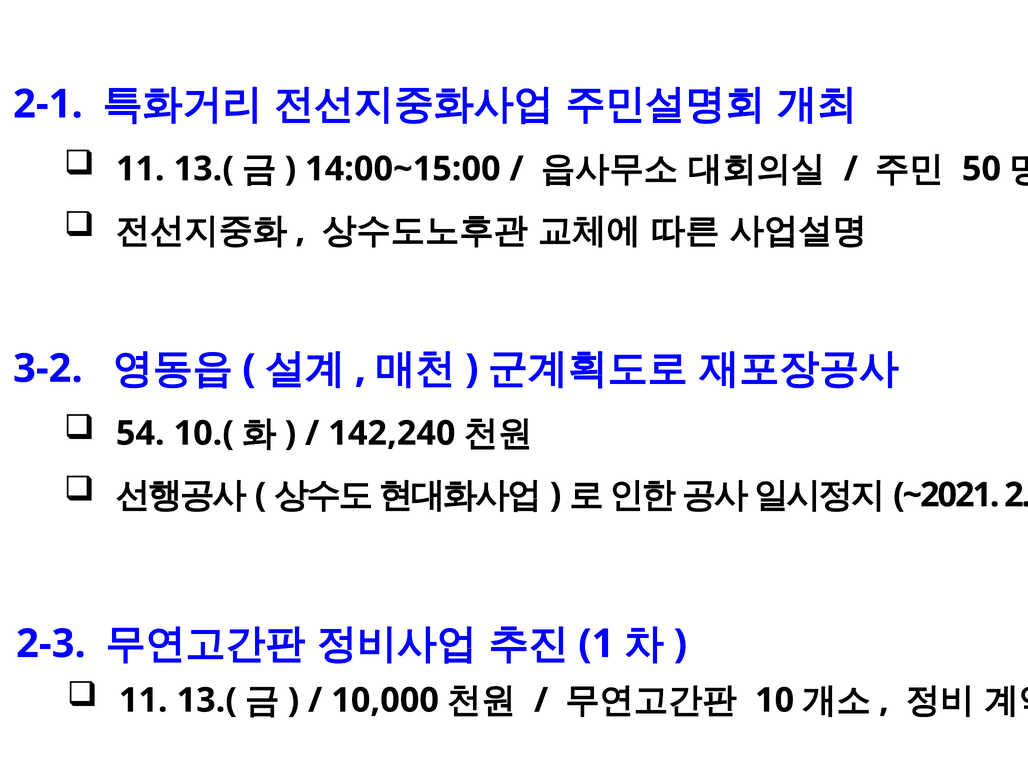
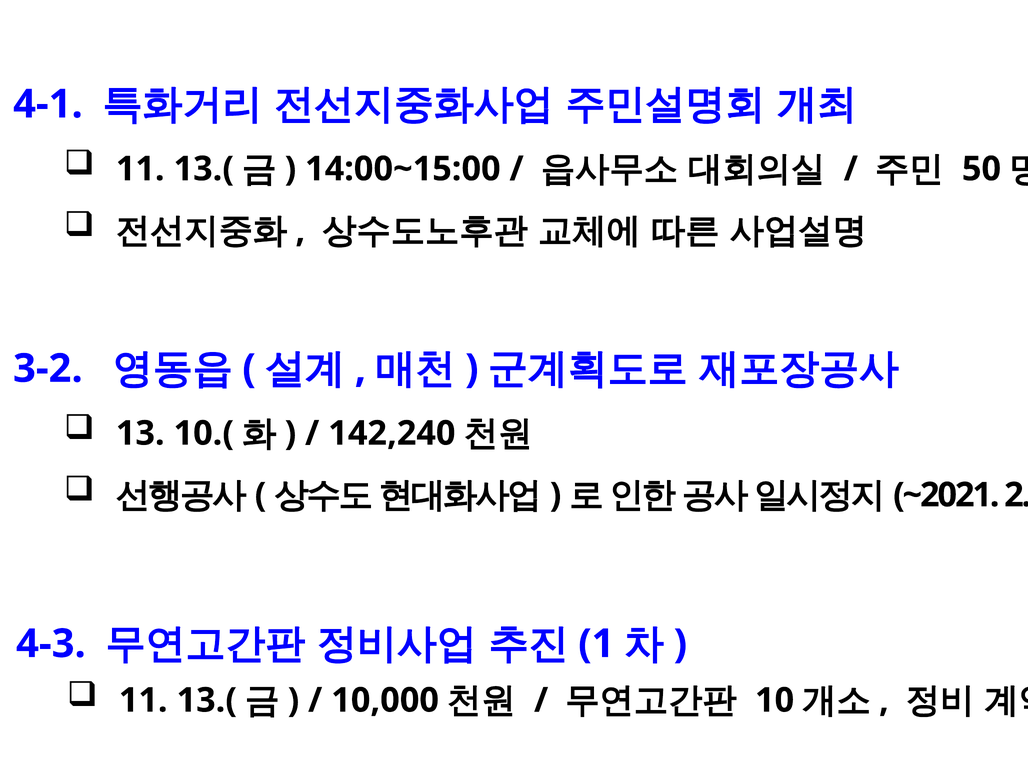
2-1: 2-1 -> 4-1
54: 54 -> 13
2-3: 2-3 -> 4-3
